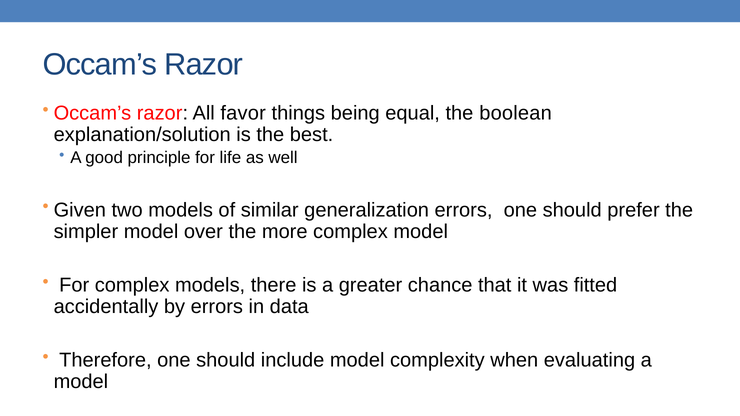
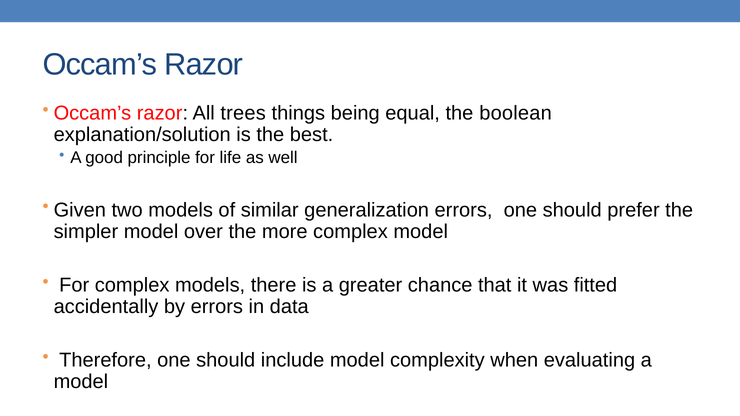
favor: favor -> trees
